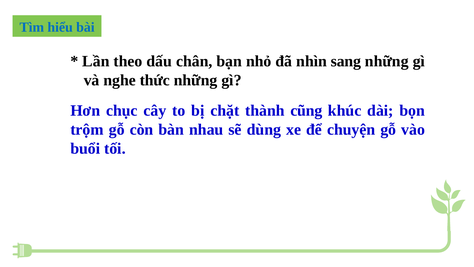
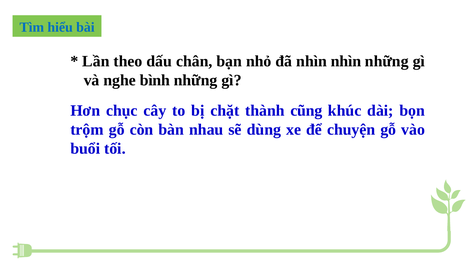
nhìn sang: sang -> nhìn
thức: thức -> bình
